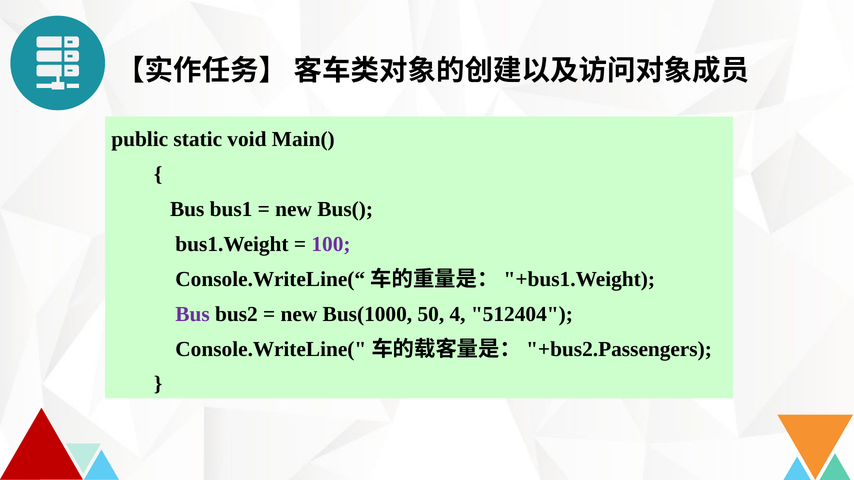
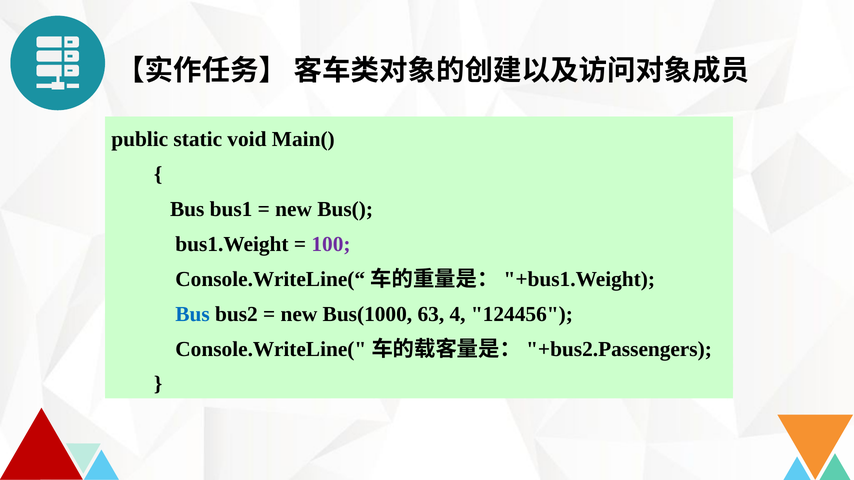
Bus at (193, 314) colour: purple -> blue
50: 50 -> 63
512404: 512404 -> 124456
